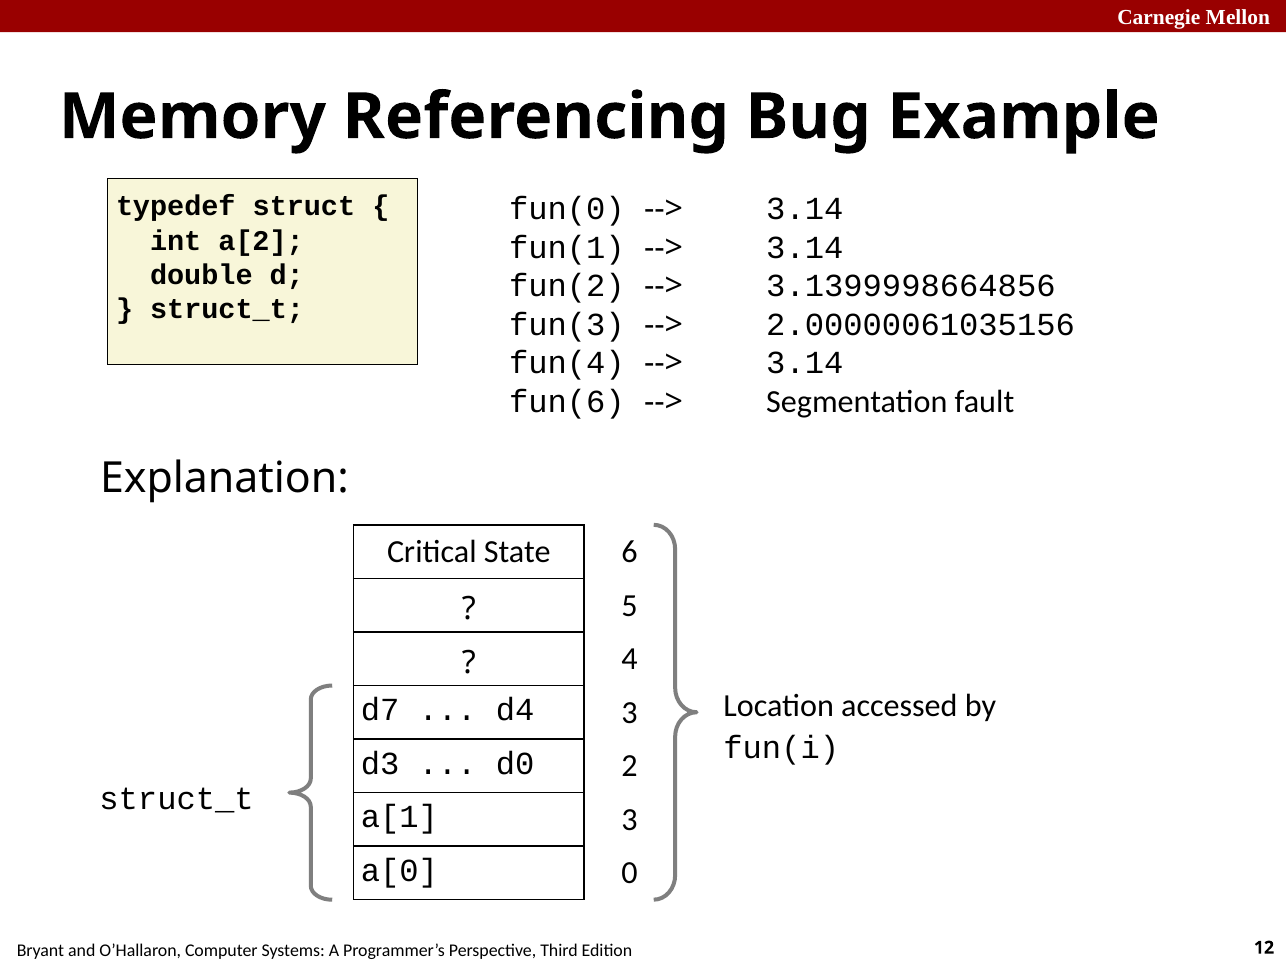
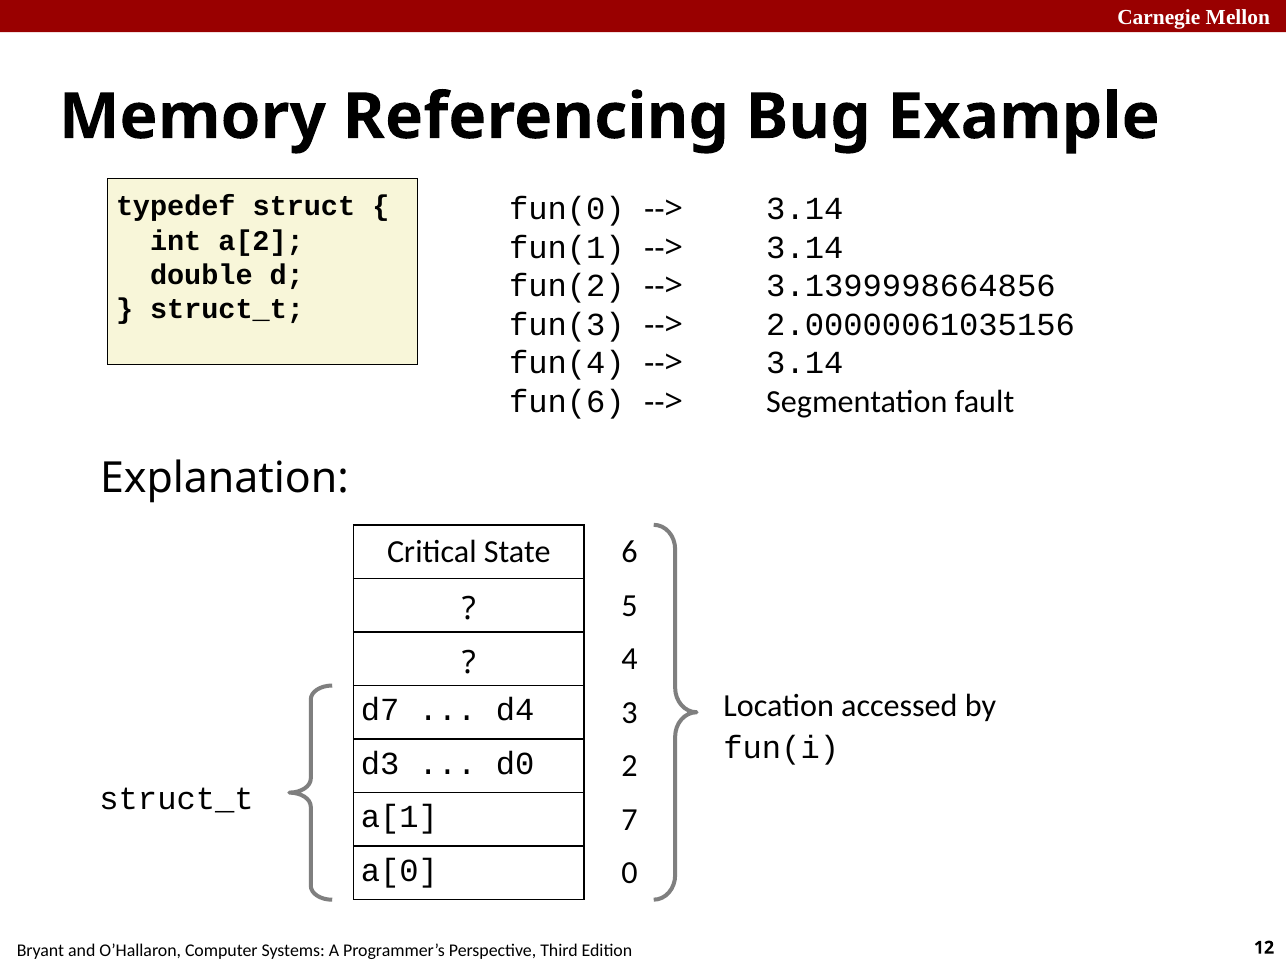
a[1 3: 3 -> 7
